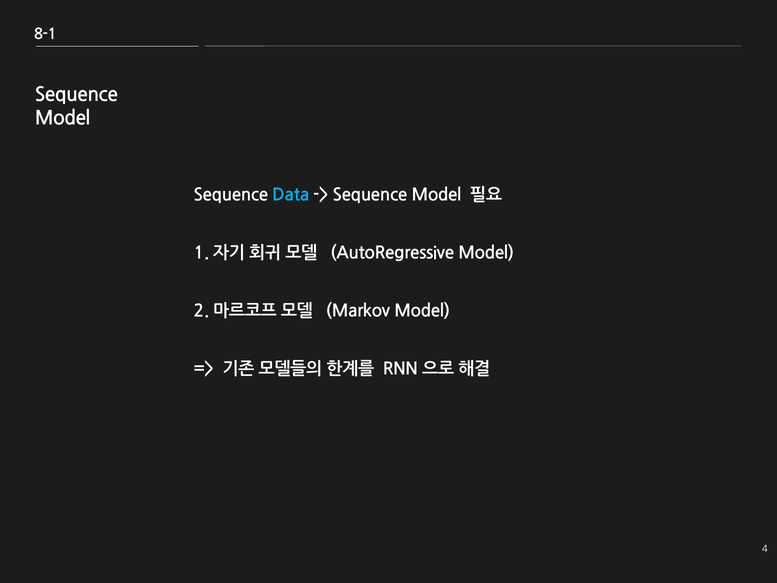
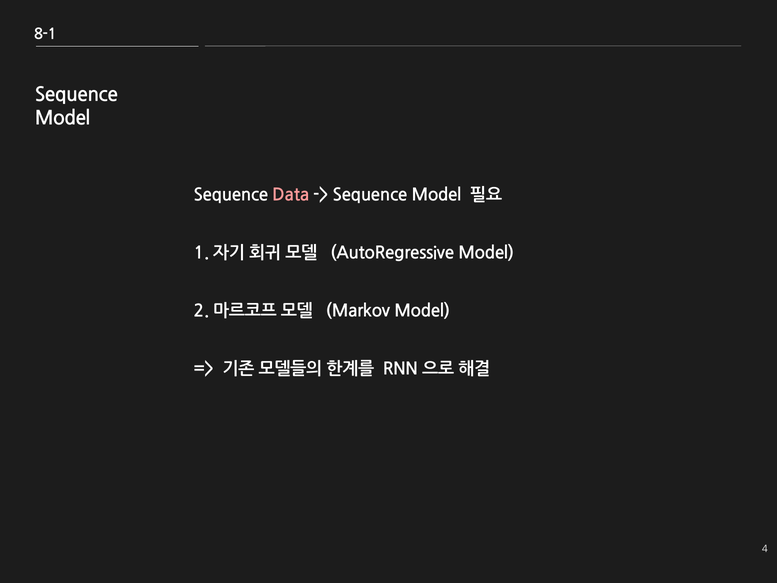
Data colour: light blue -> pink
